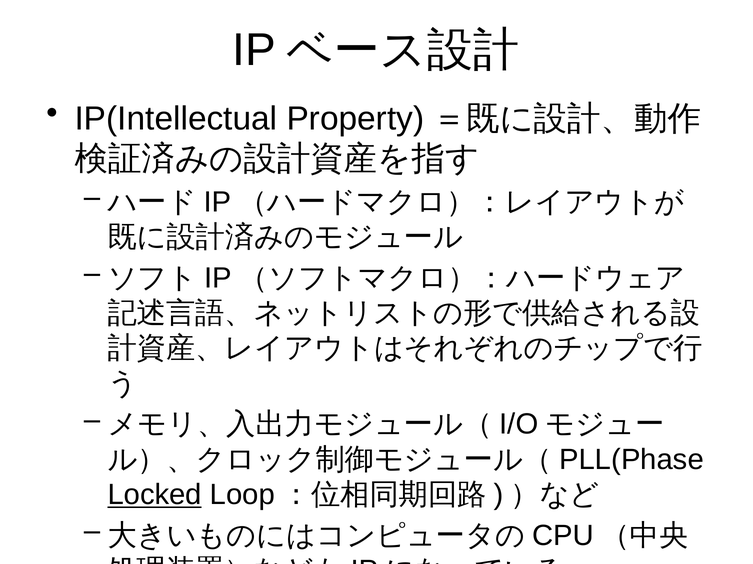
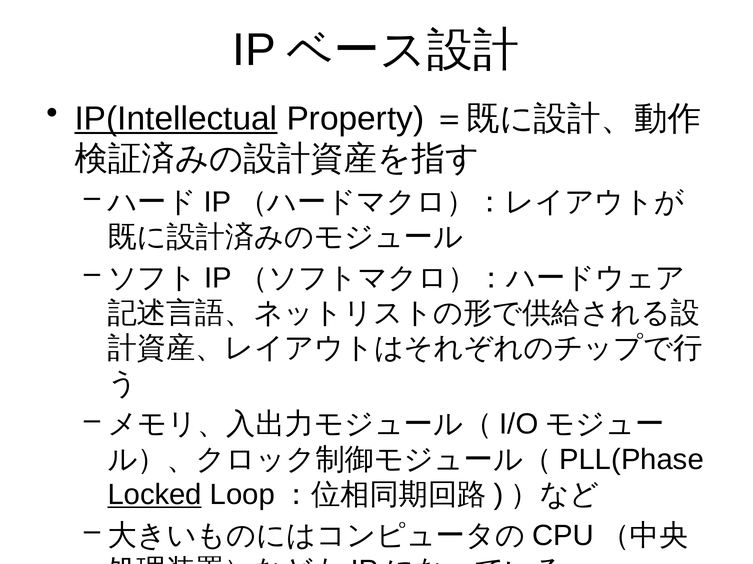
IP(Intellectual underline: none -> present
